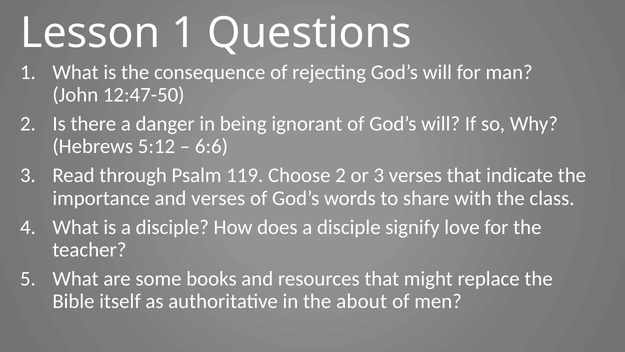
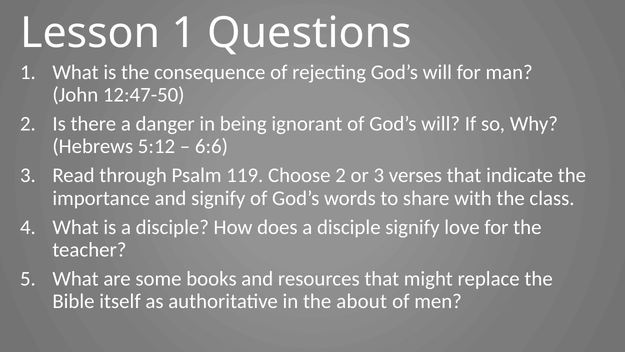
and verses: verses -> signify
